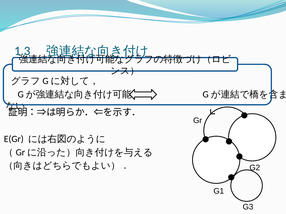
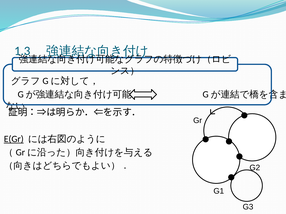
E(Gr underline: none -> present
